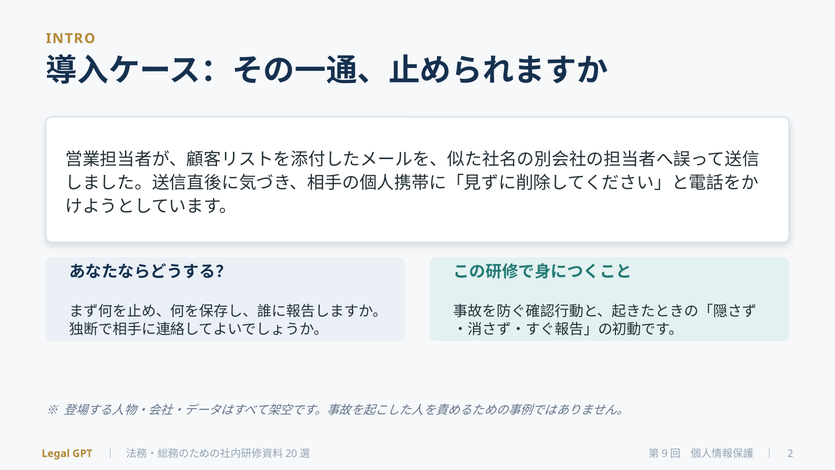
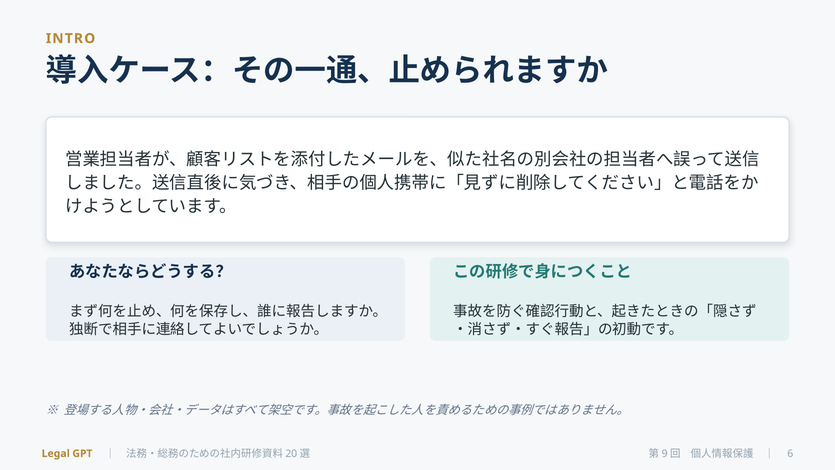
2: 2 -> 6
